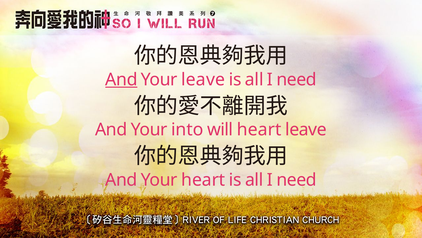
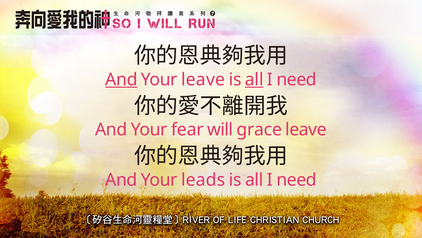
all at (254, 79) underline: none -> present
into: into -> fear
will heart: heart -> grace
Your heart: heart -> leads
